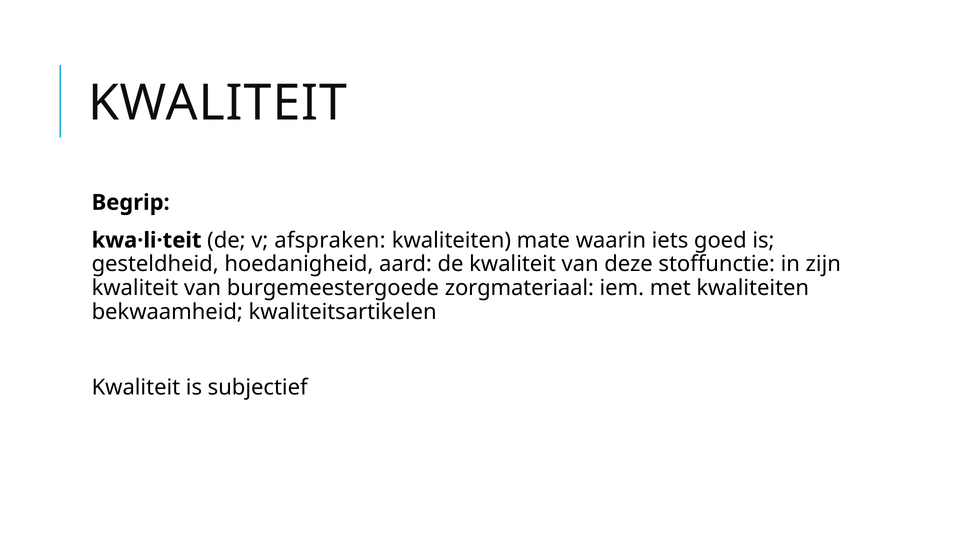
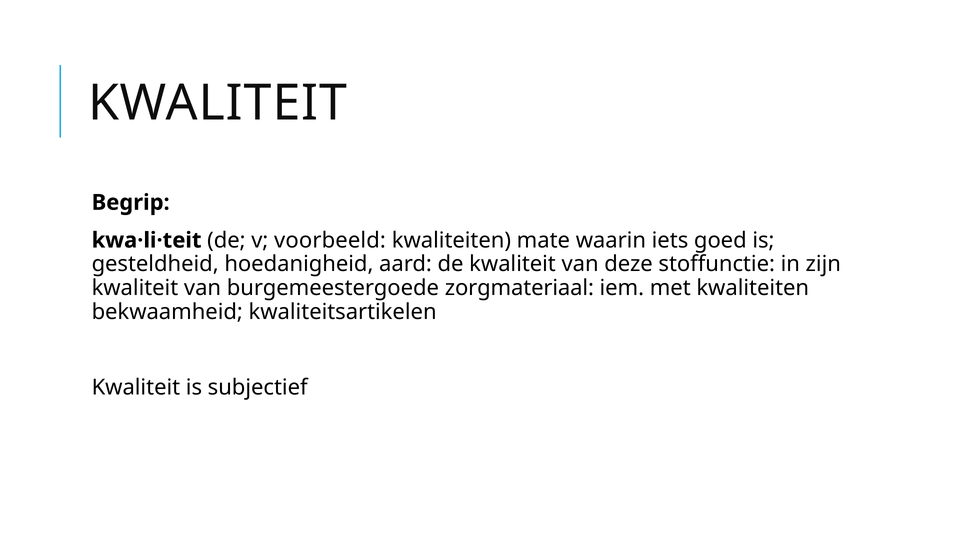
afspraken: afspraken -> voorbeeld
